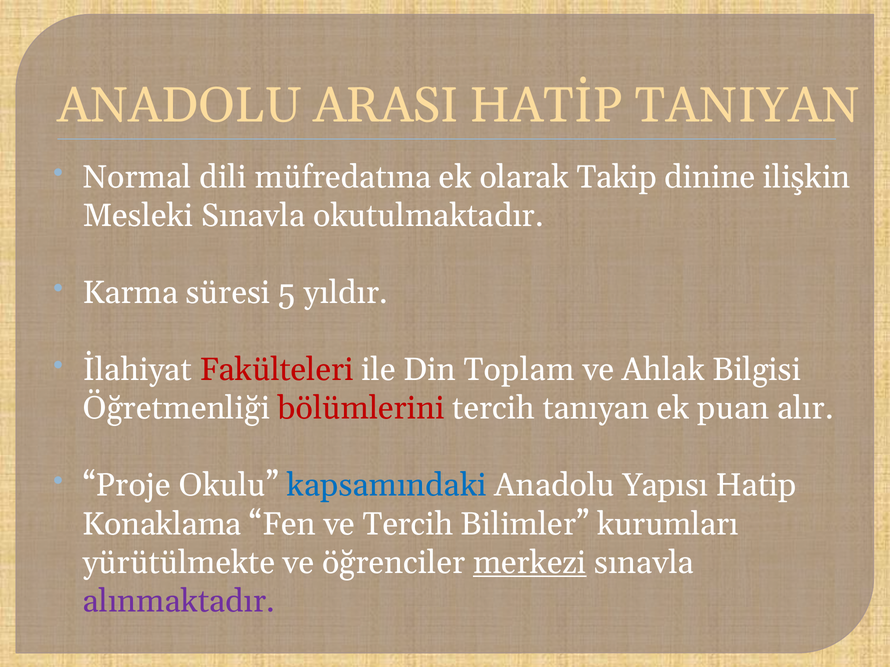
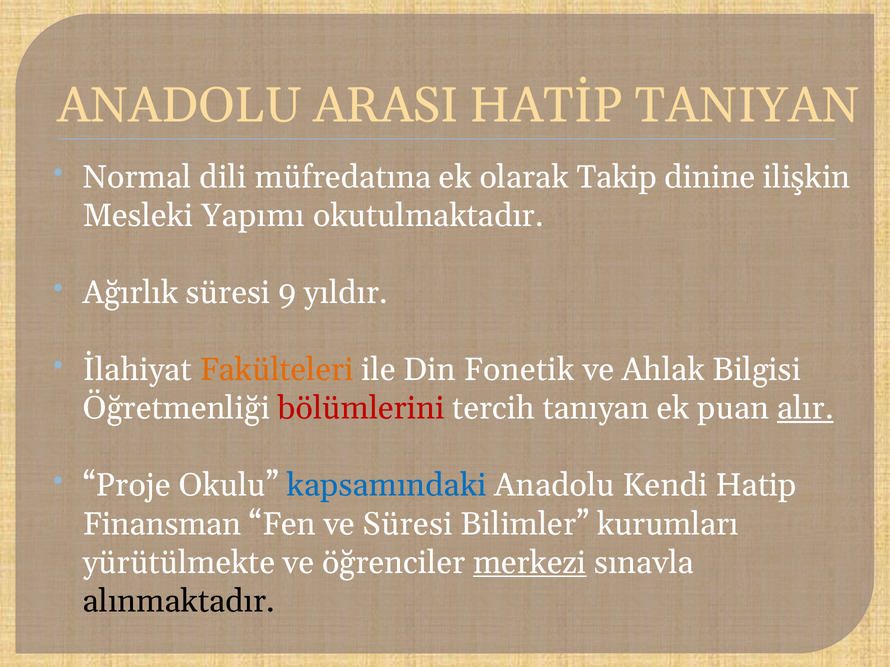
Mesleki Sınavla: Sınavla -> Yapımı
Karma: Karma -> Ağırlık
5: 5 -> 9
Fakülteleri colour: red -> orange
Toplam: Toplam -> Fonetik
alır underline: none -> present
Yapısı: Yapısı -> Kendi
Konaklama: Konaklama -> Finansman
ve Tercih: Tercih -> Süresi
alınmaktadır colour: purple -> black
